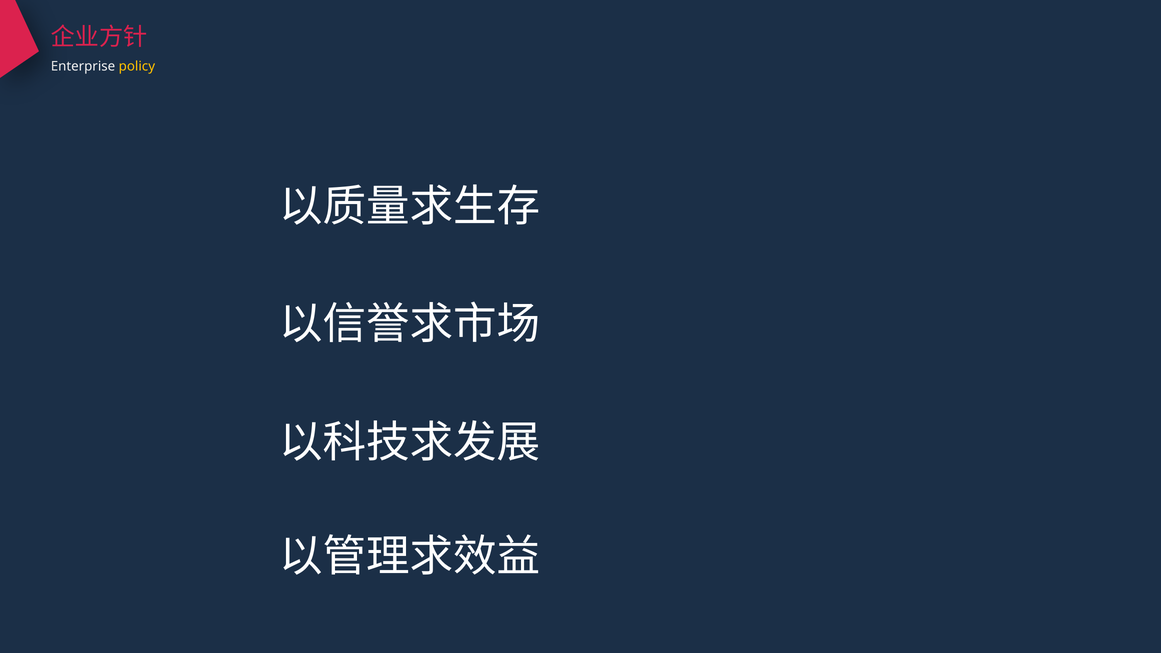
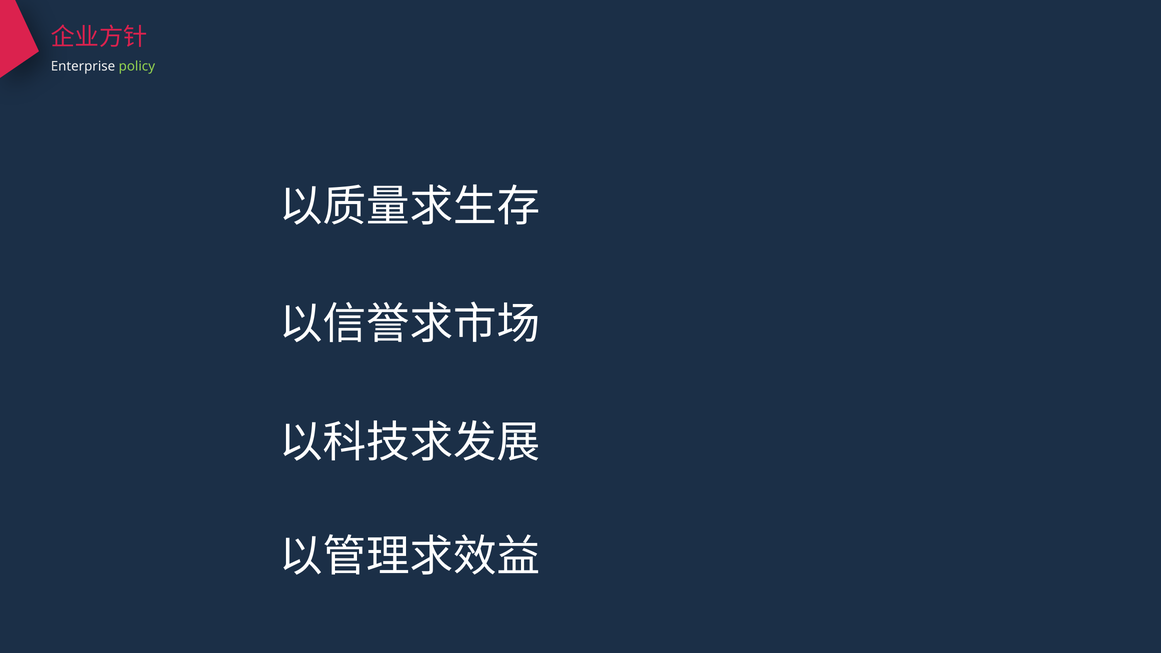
policy colour: yellow -> light green
